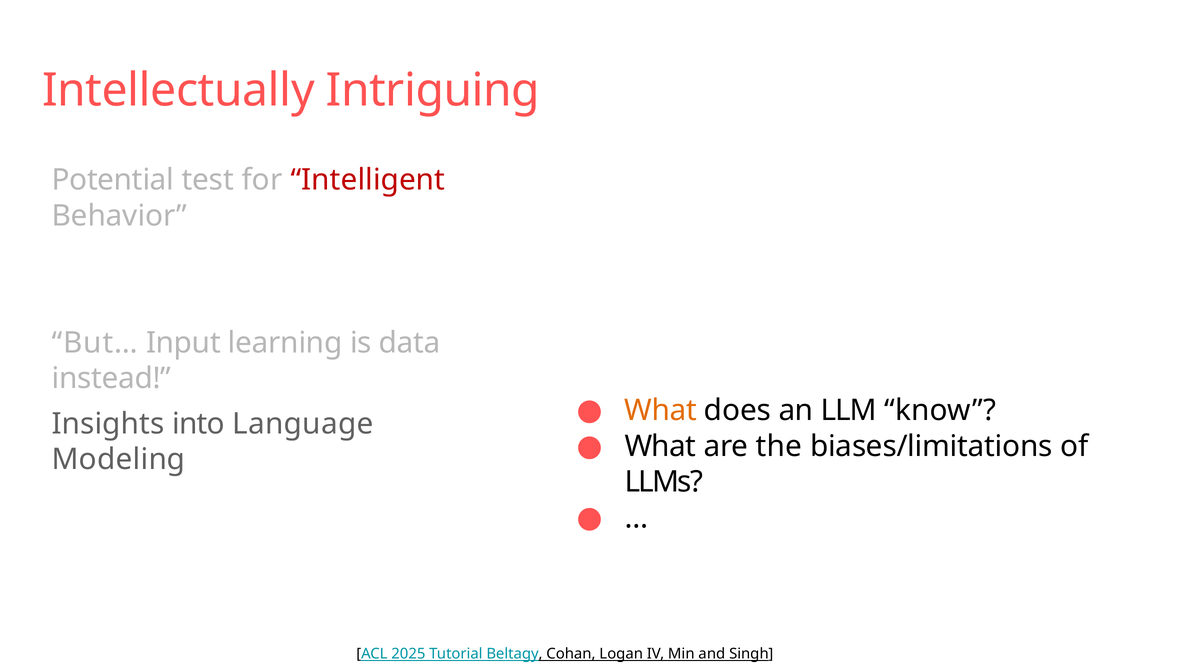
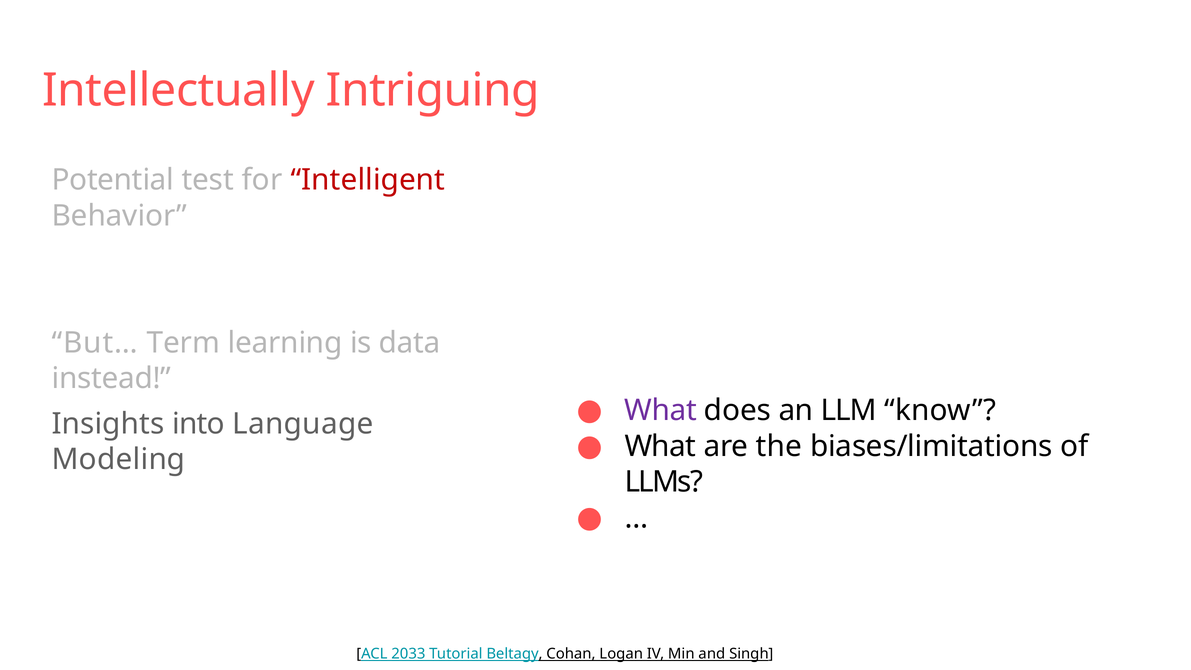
Input: Input -> Term
What at (660, 411) colour: orange -> purple
2025: 2025 -> 2033
